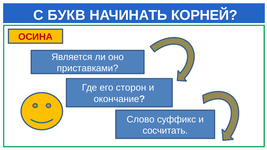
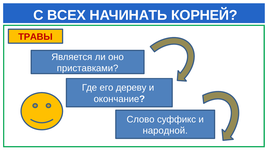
БУКВ: БУКВ -> ВСЕХ
ОСИНА: ОСИНА -> ТРАВЫ
сторон: сторон -> дереву
сосчитать: сосчитать -> народной
